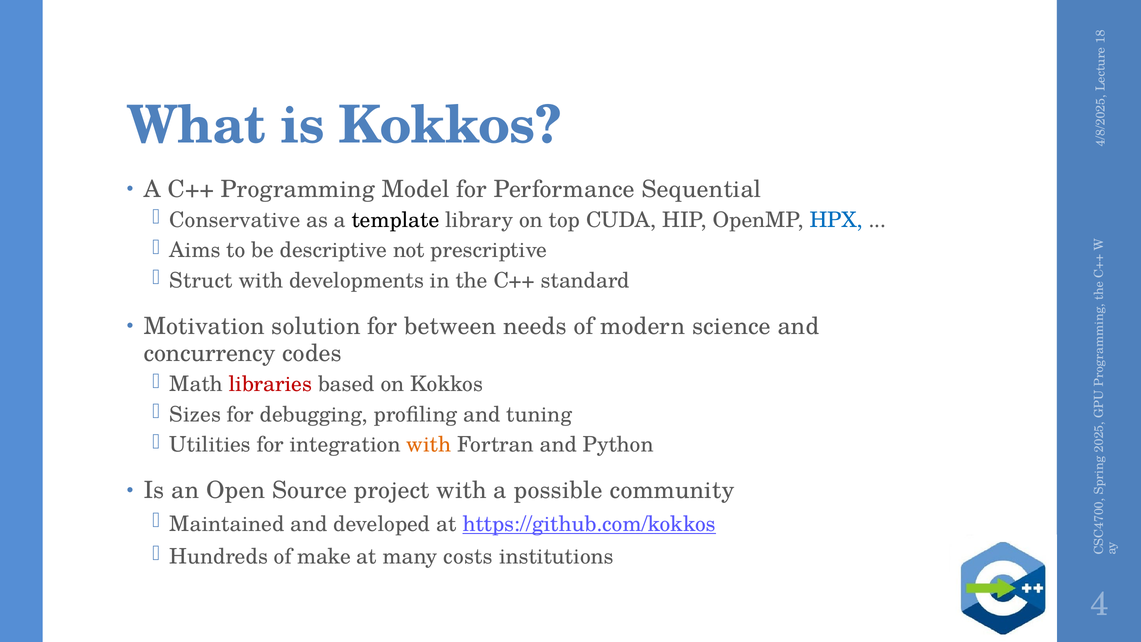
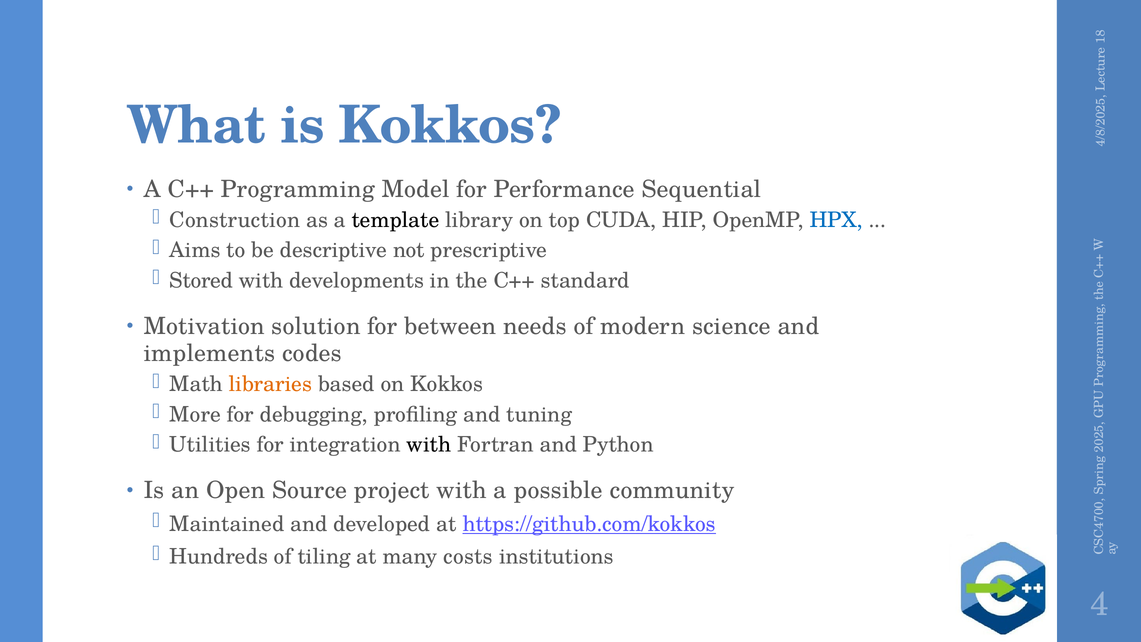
Conservative: Conservative -> Construction
Struct: Struct -> Stored
concurrency: concurrency -> implements
libraries colour: red -> orange
Sizes: Sizes -> More
with at (429, 445) colour: orange -> black
make: make -> tiling
